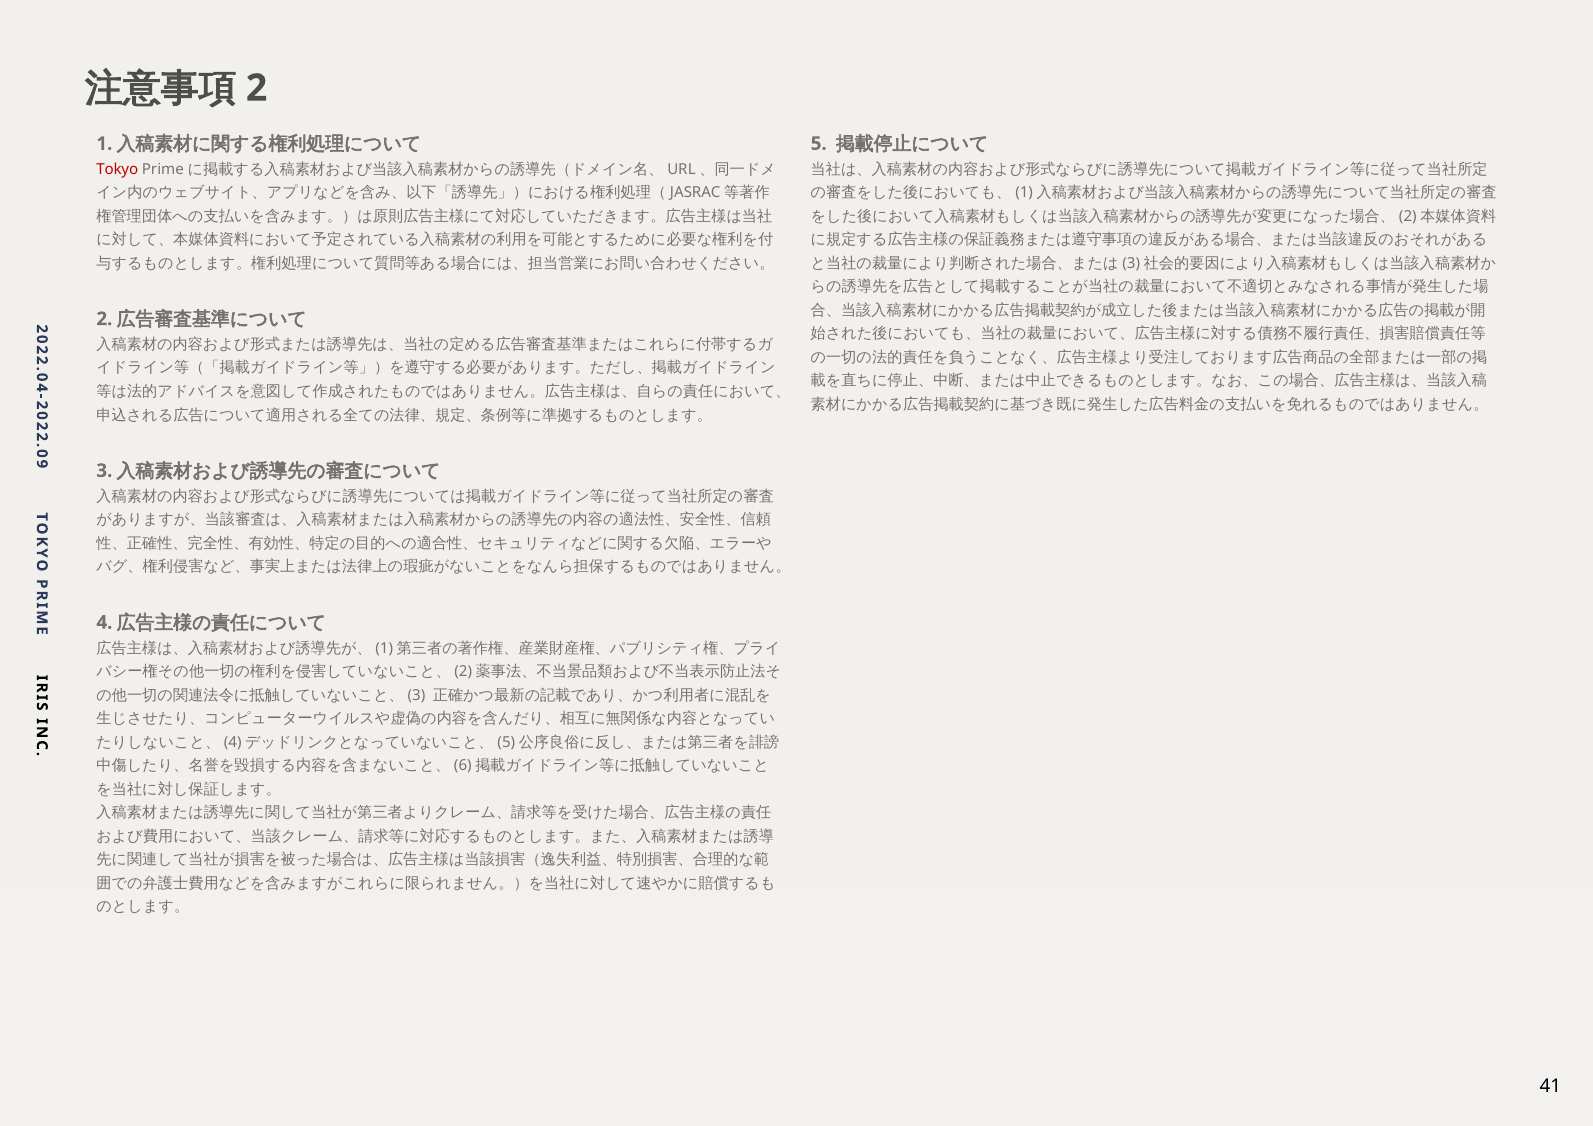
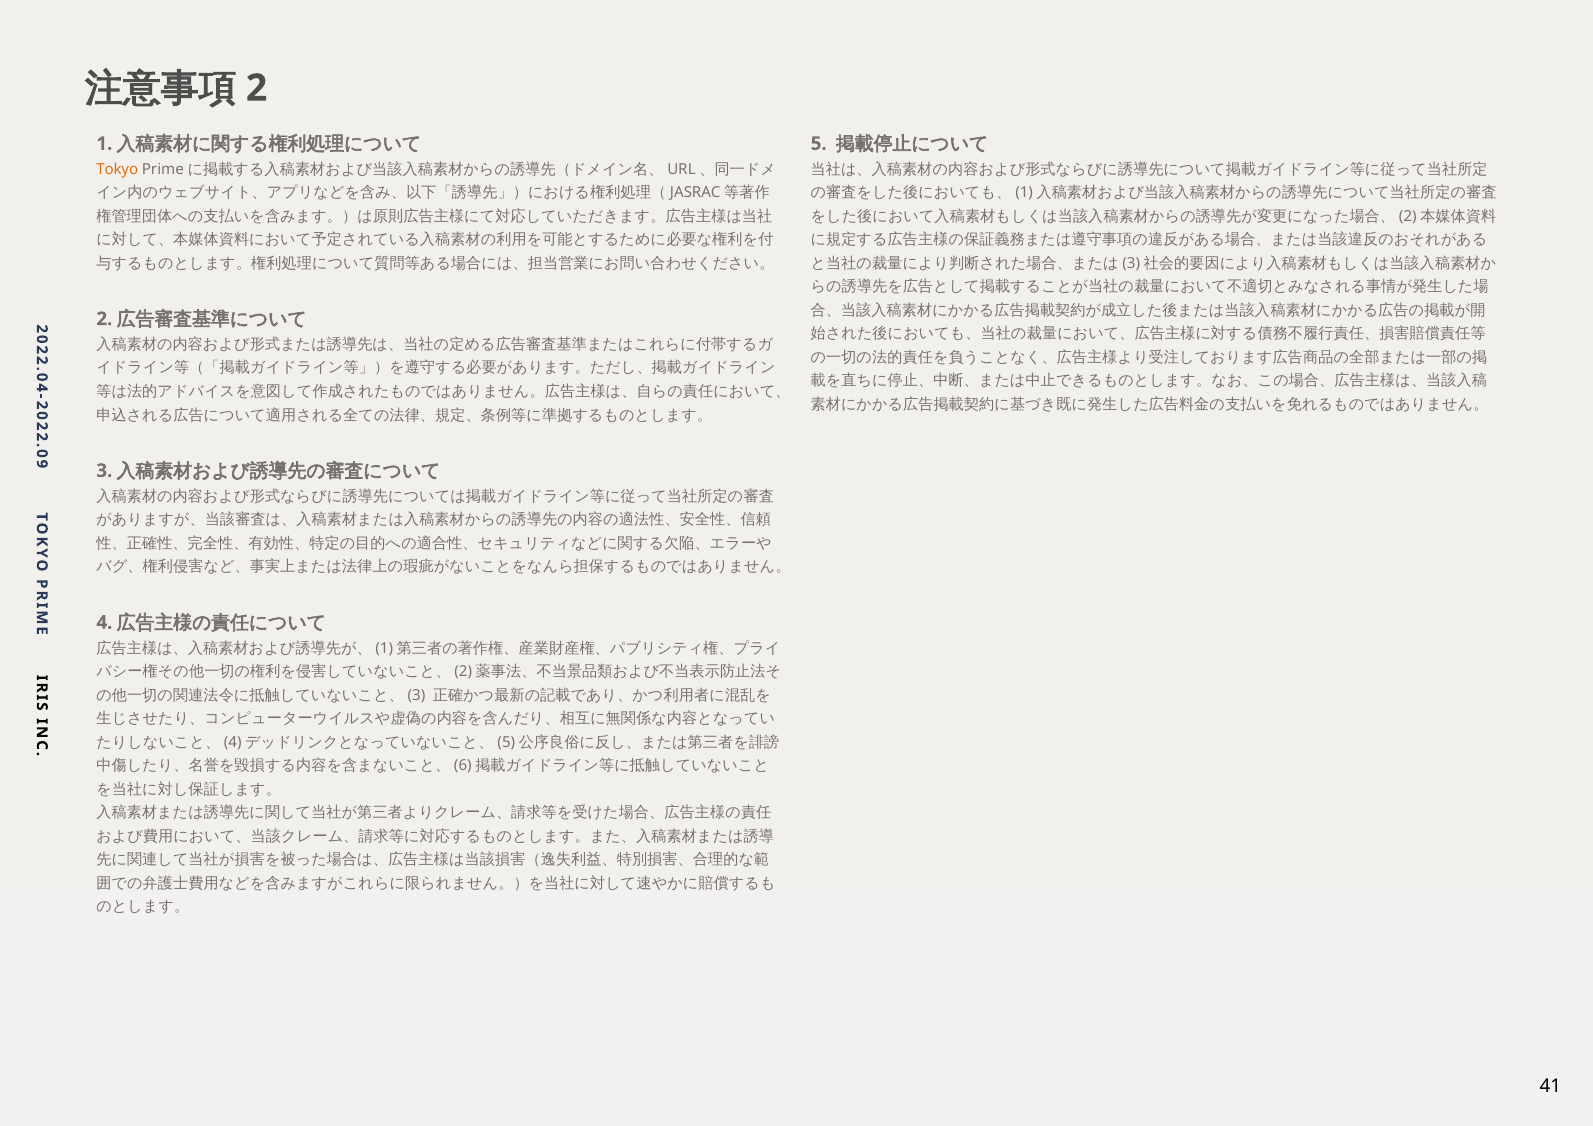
Tokyo colour: red -> orange
